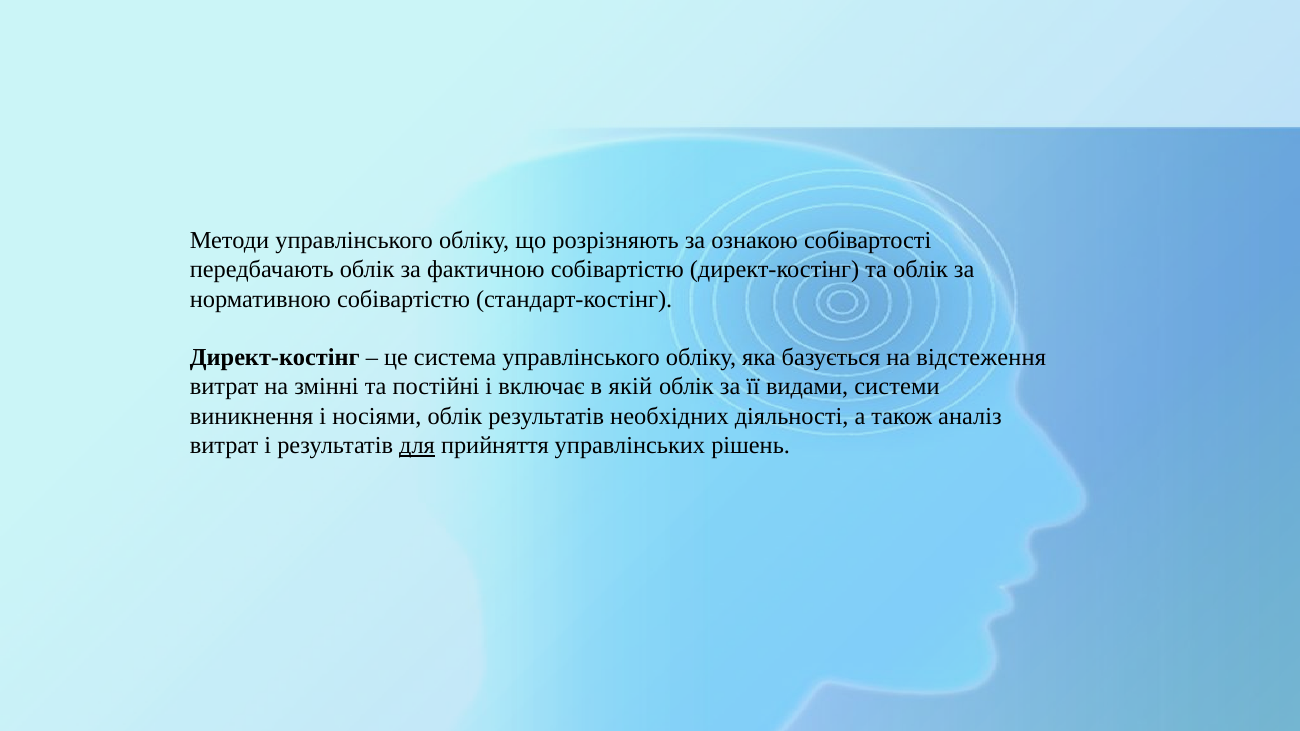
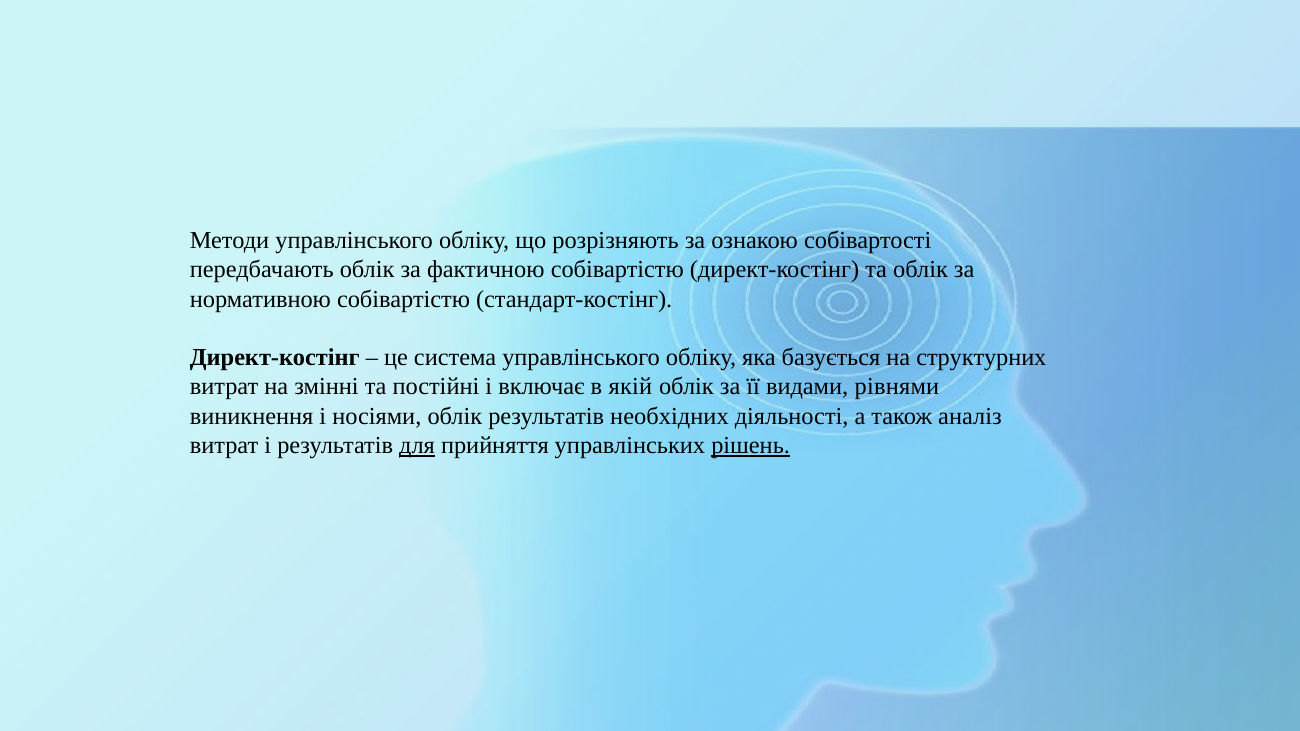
відстеження: відстеження -> структурних
системи: системи -> рівнями
рішень underline: none -> present
